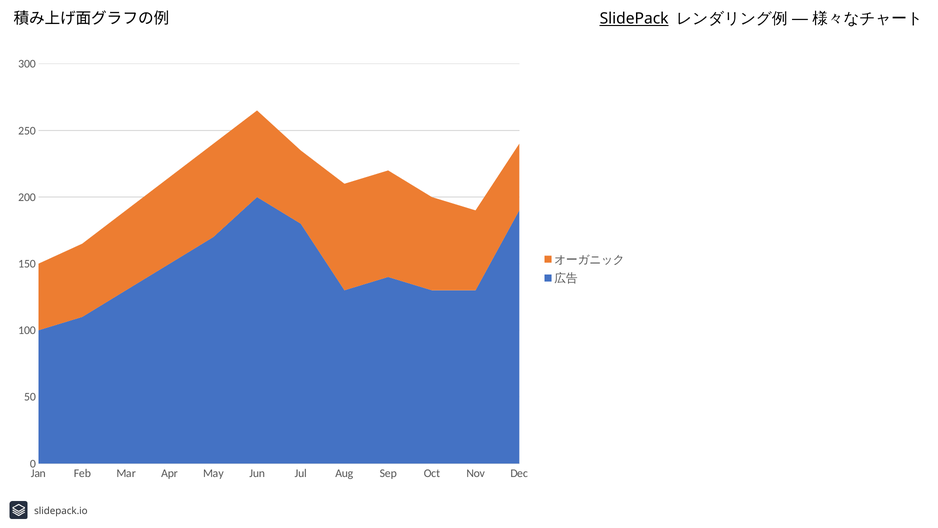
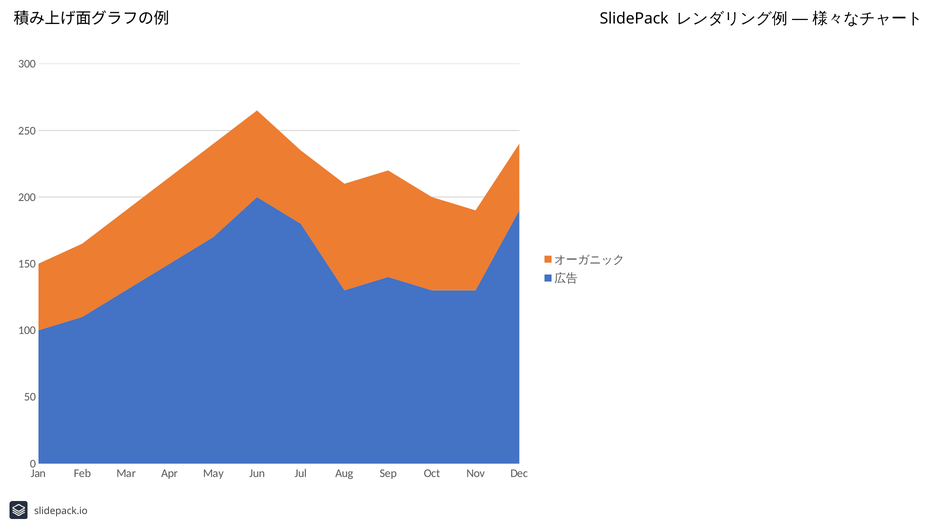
SlidePack underline: present -> none
